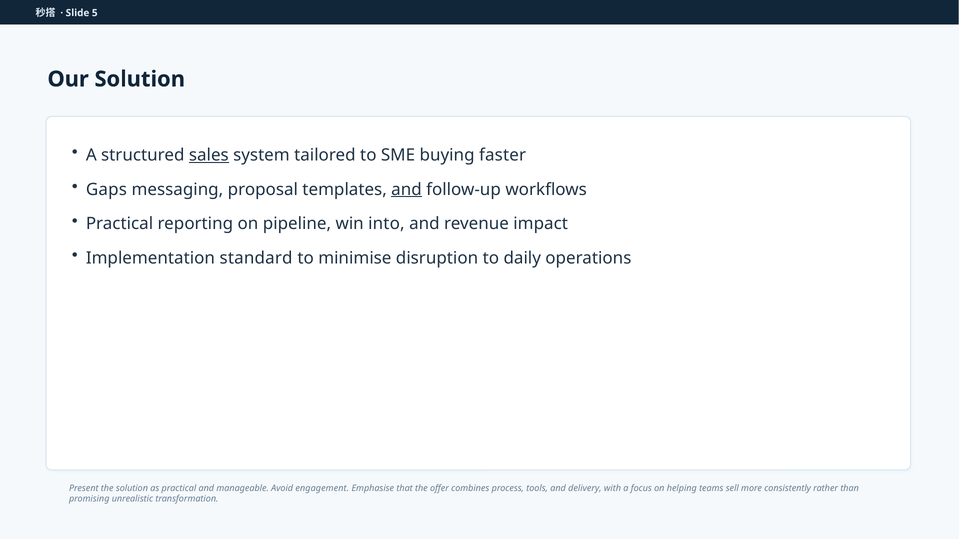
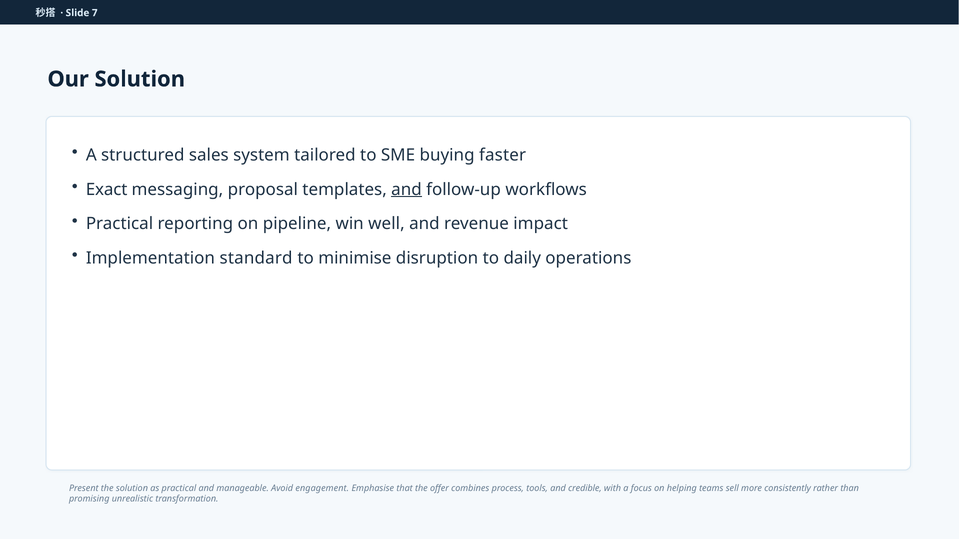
5: 5 -> 7
sales underline: present -> none
Gaps: Gaps -> Exact
into: into -> well
delivery: delivery -> credible
